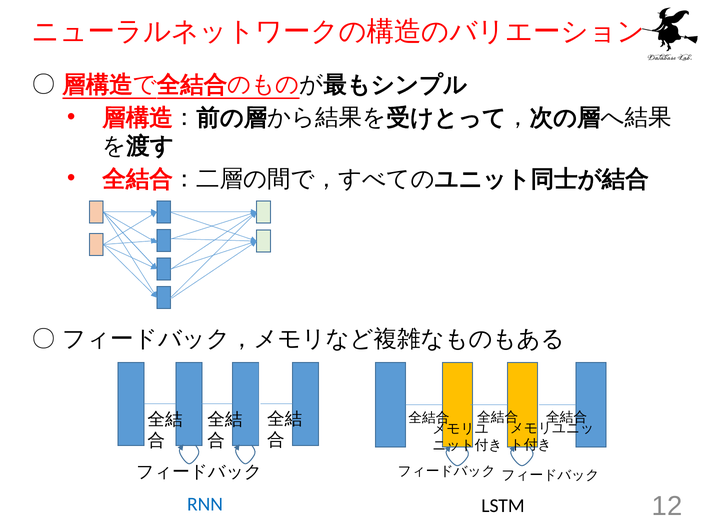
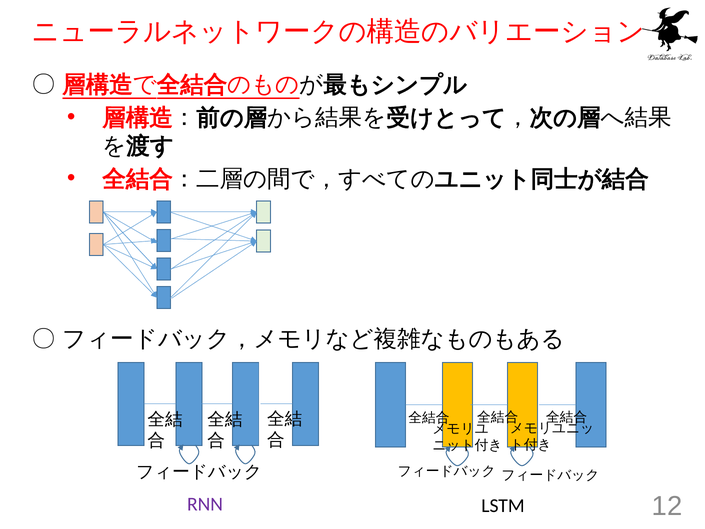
RNN colour: blue -> purple
